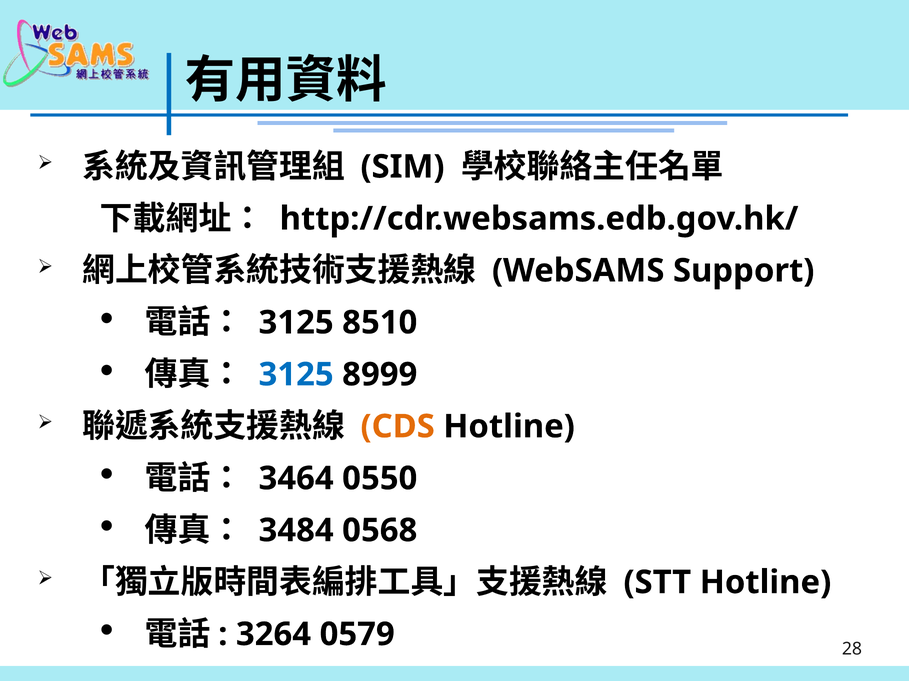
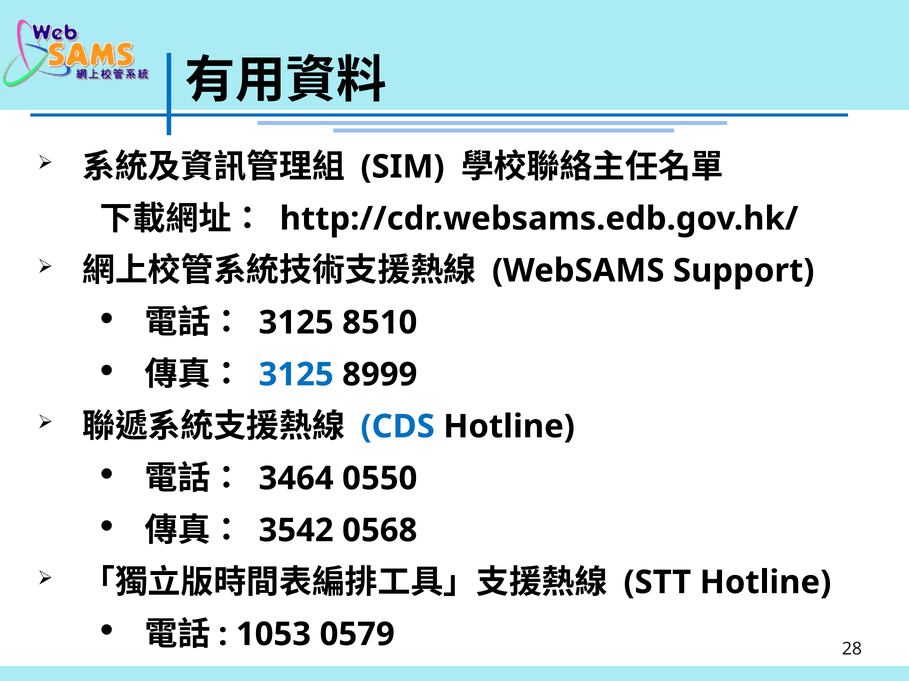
CDS colour: orange -> blue
3484: 3484 -> 3542
3264: 3264 -> 1053
